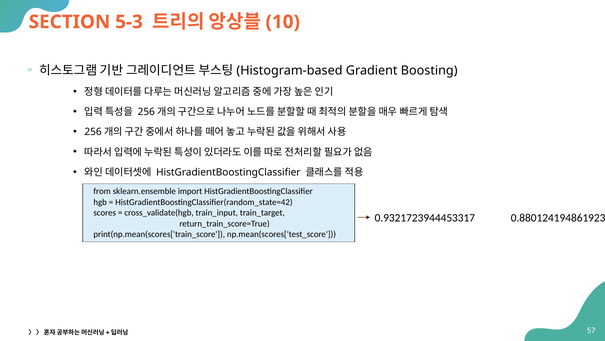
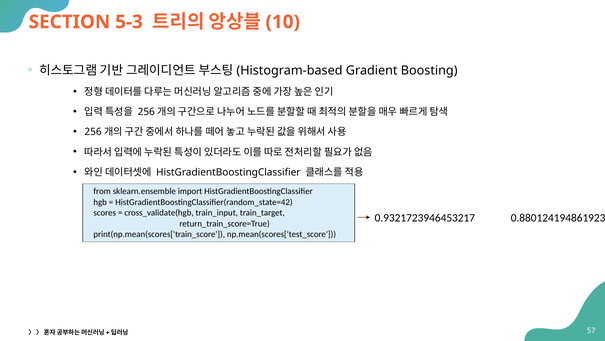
0.9321723944453317: 0.9321723944453317 -> 0.9321723946453217
